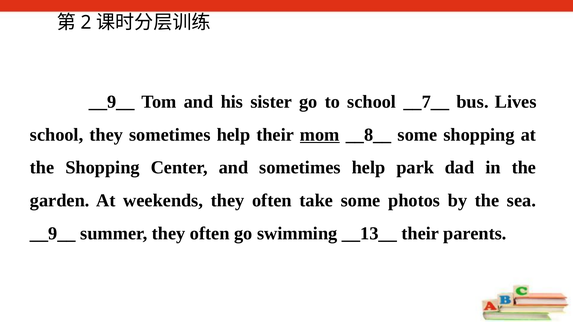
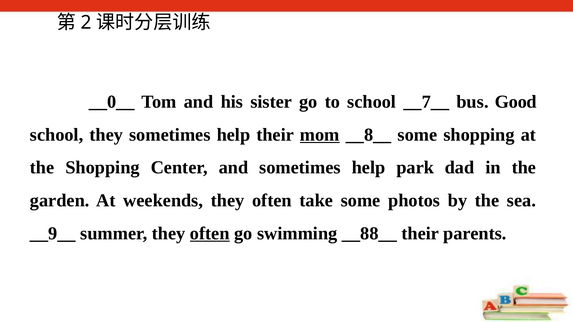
__9__ at (112, 102): __9__ -> __0__
Lives: Lives -> Good
often at (210, 234) underline: none -> present
__13__: __13__ -> __88__
